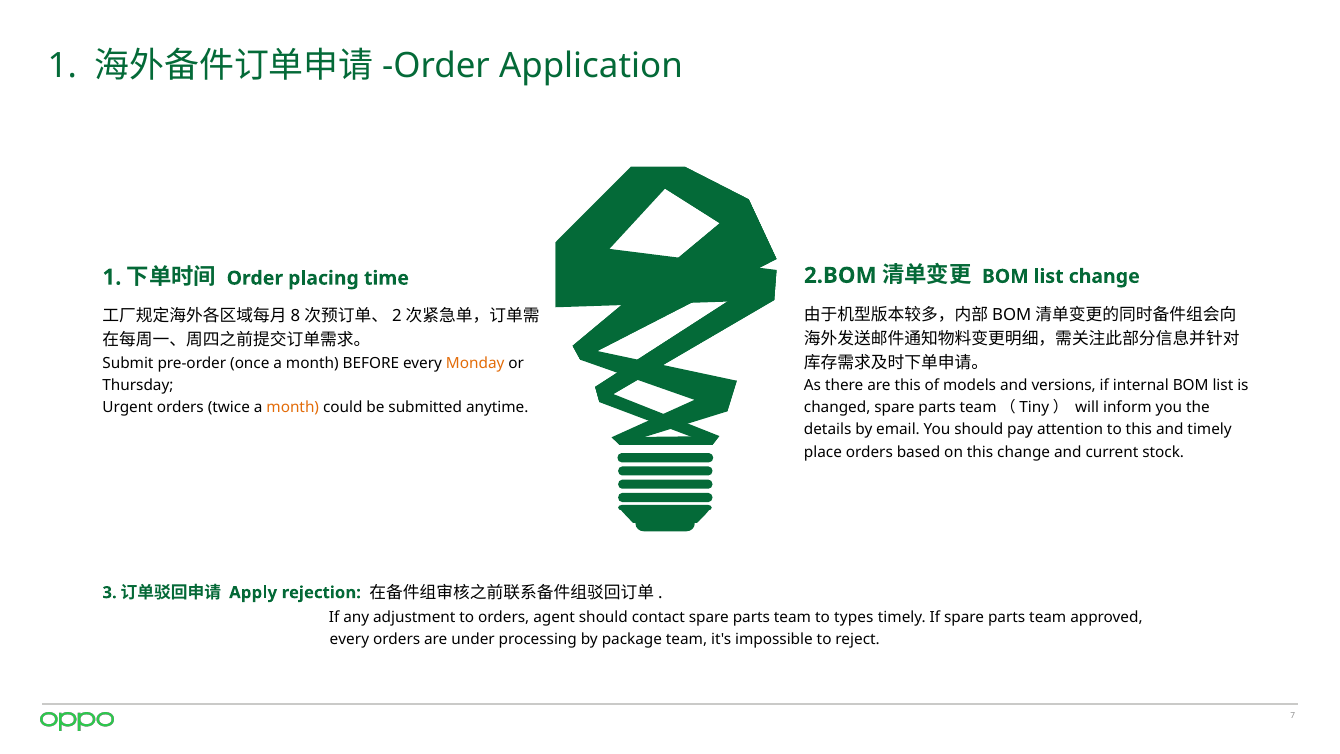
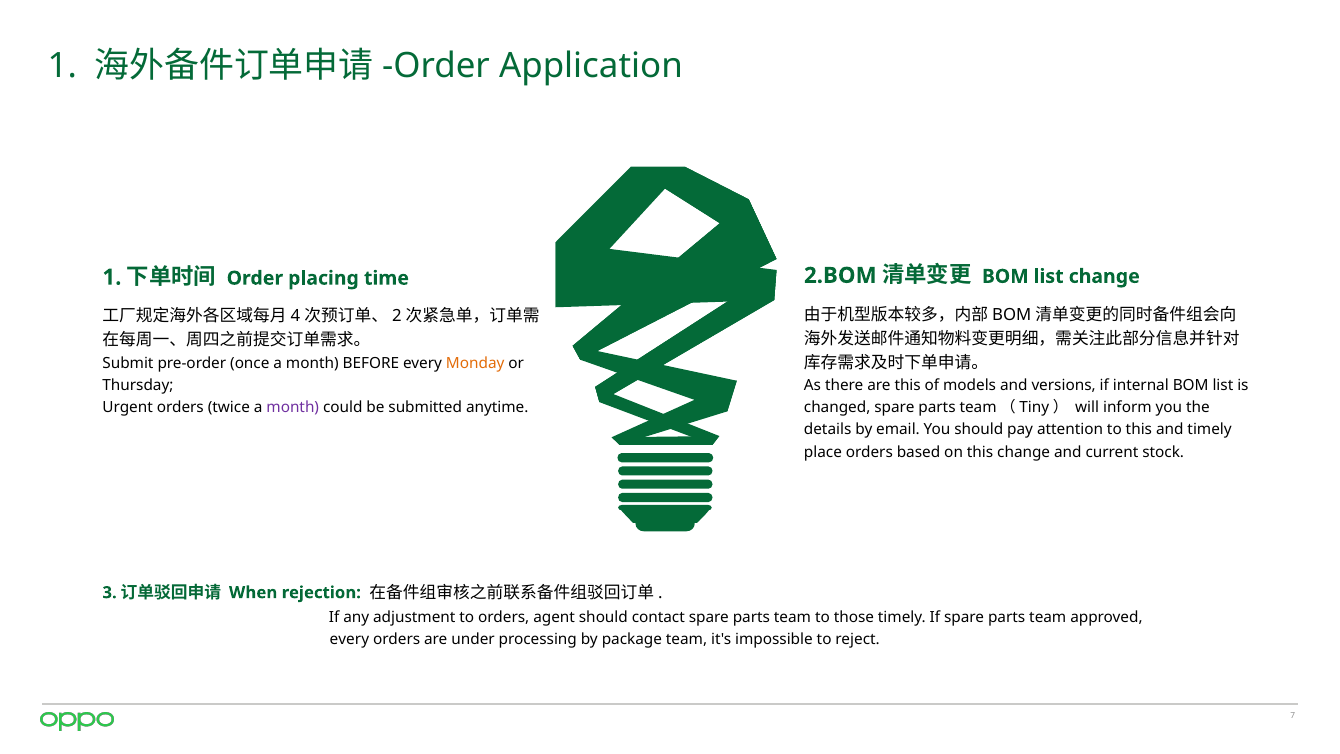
8: 8 -> 4
month at (293, 407) colour: orange -> purple
Apply: Apply -> When
types: types -> those
